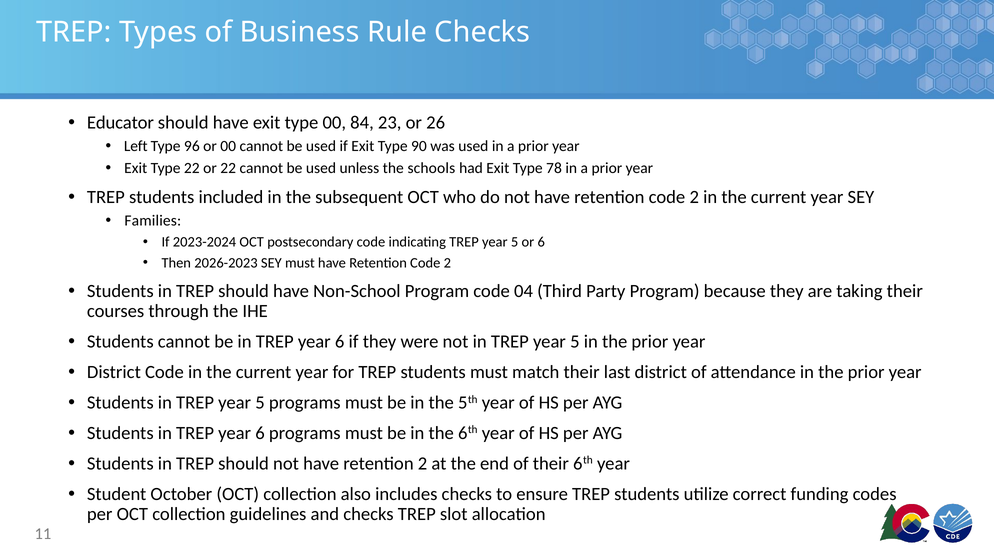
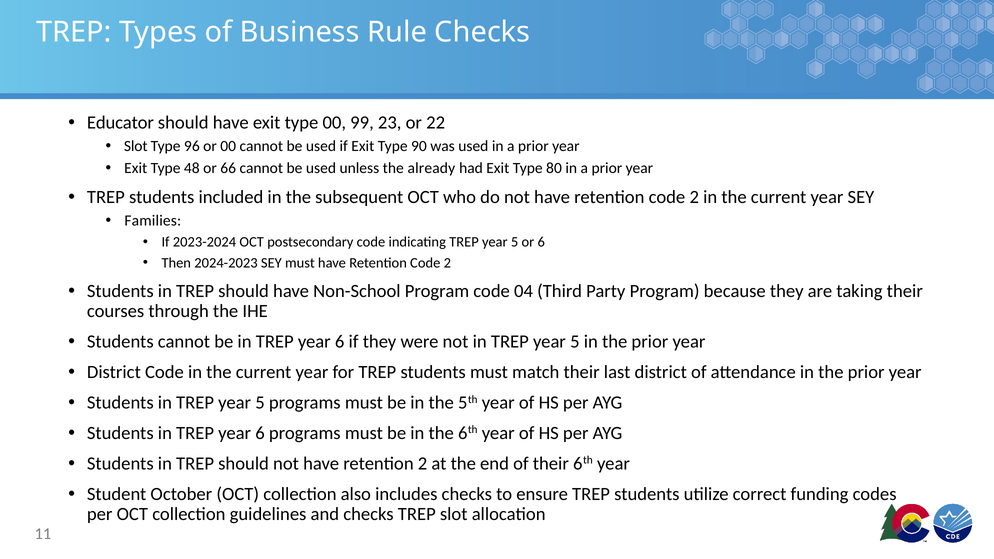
84: 84 -> 99
26: 26 -> 22
Left at (136, 146): Left -> Slot
Type 22: 22 -> 48
or 22: 22 -> 66
schools: schools -> already
78: 78 -> 80
2026-2023: 2026-2023 -> 2024-2023
